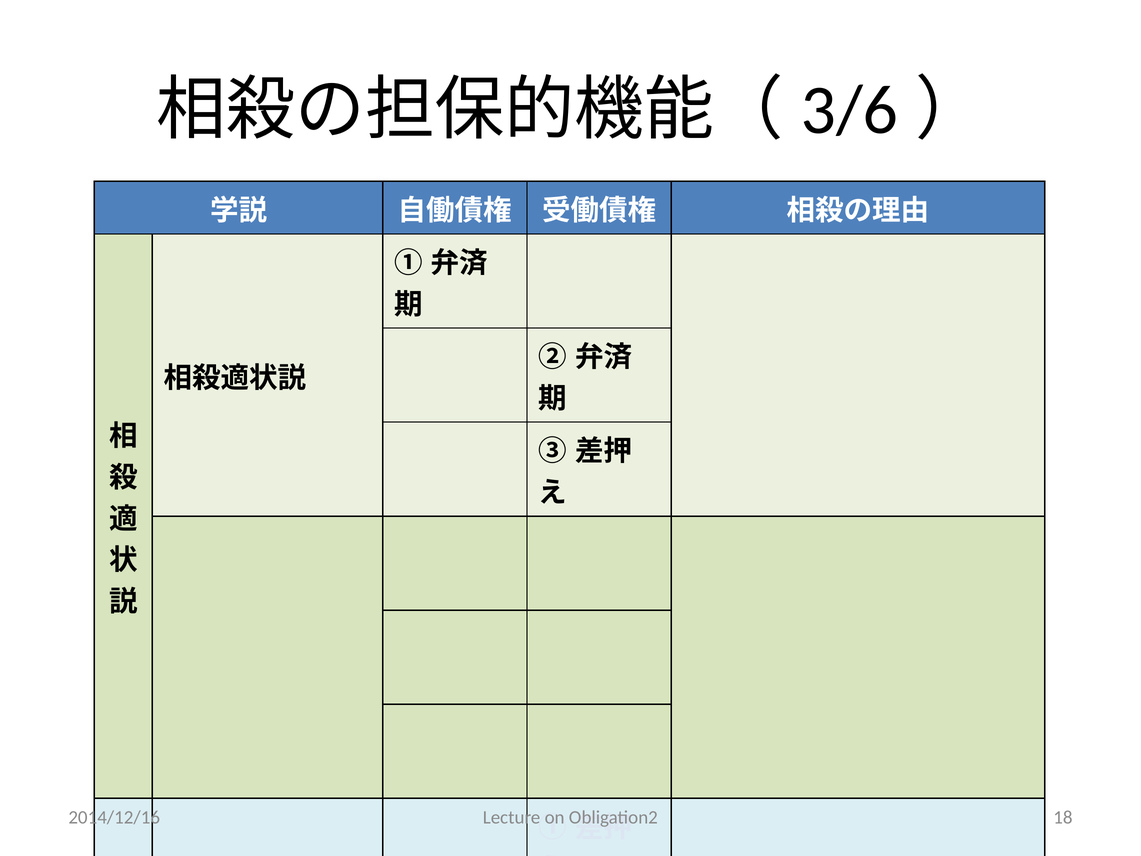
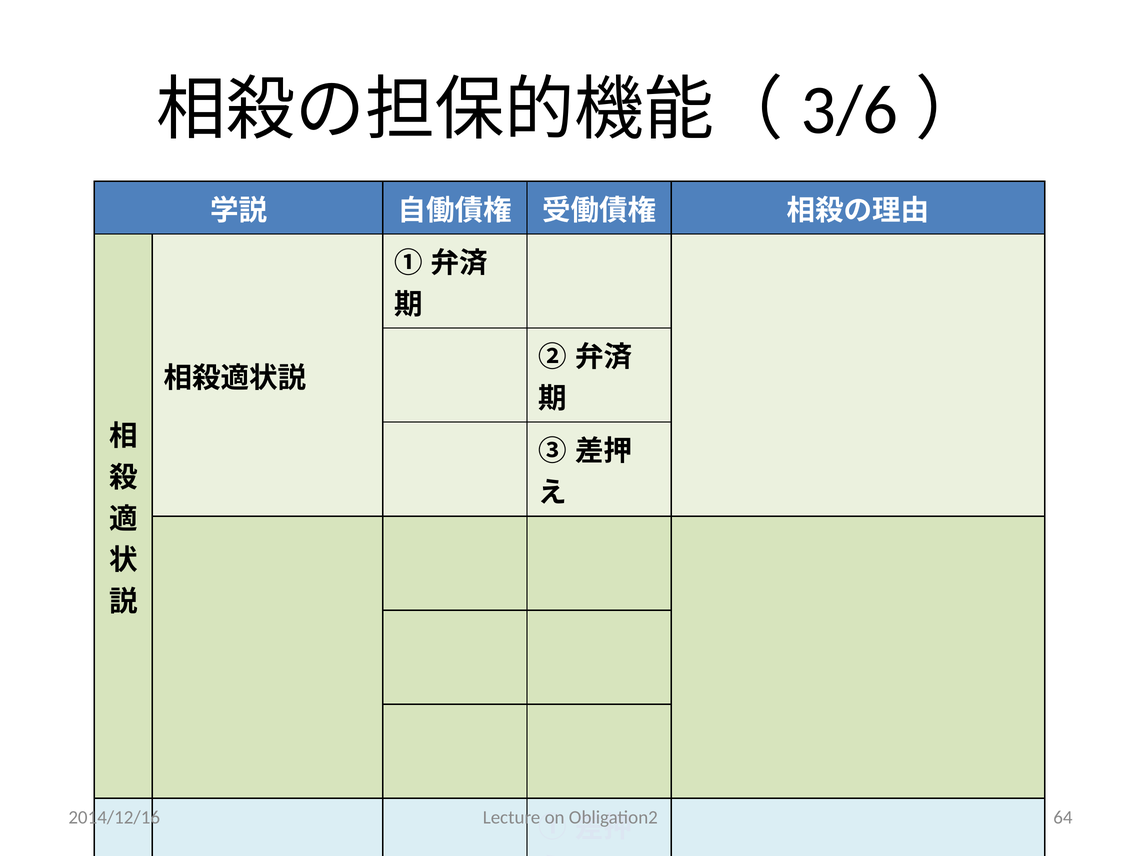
18: 18 -> 64
